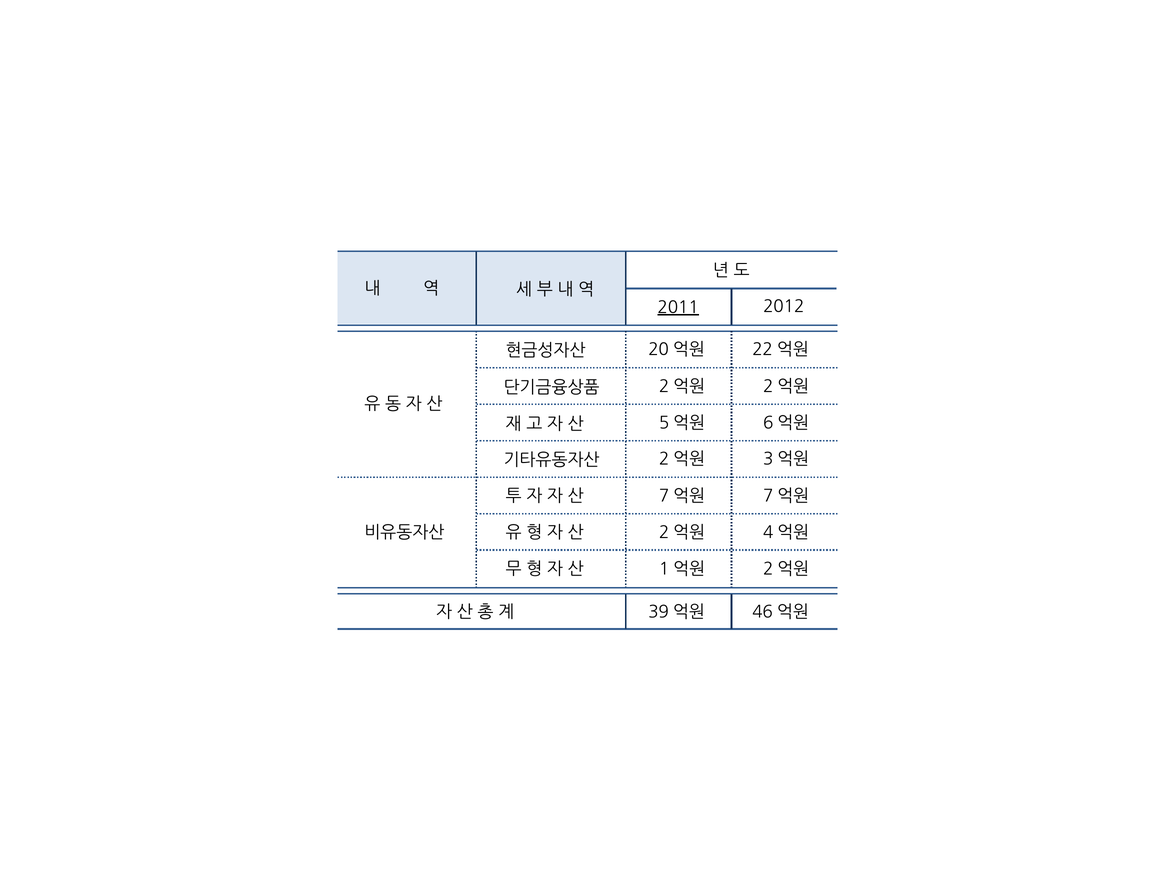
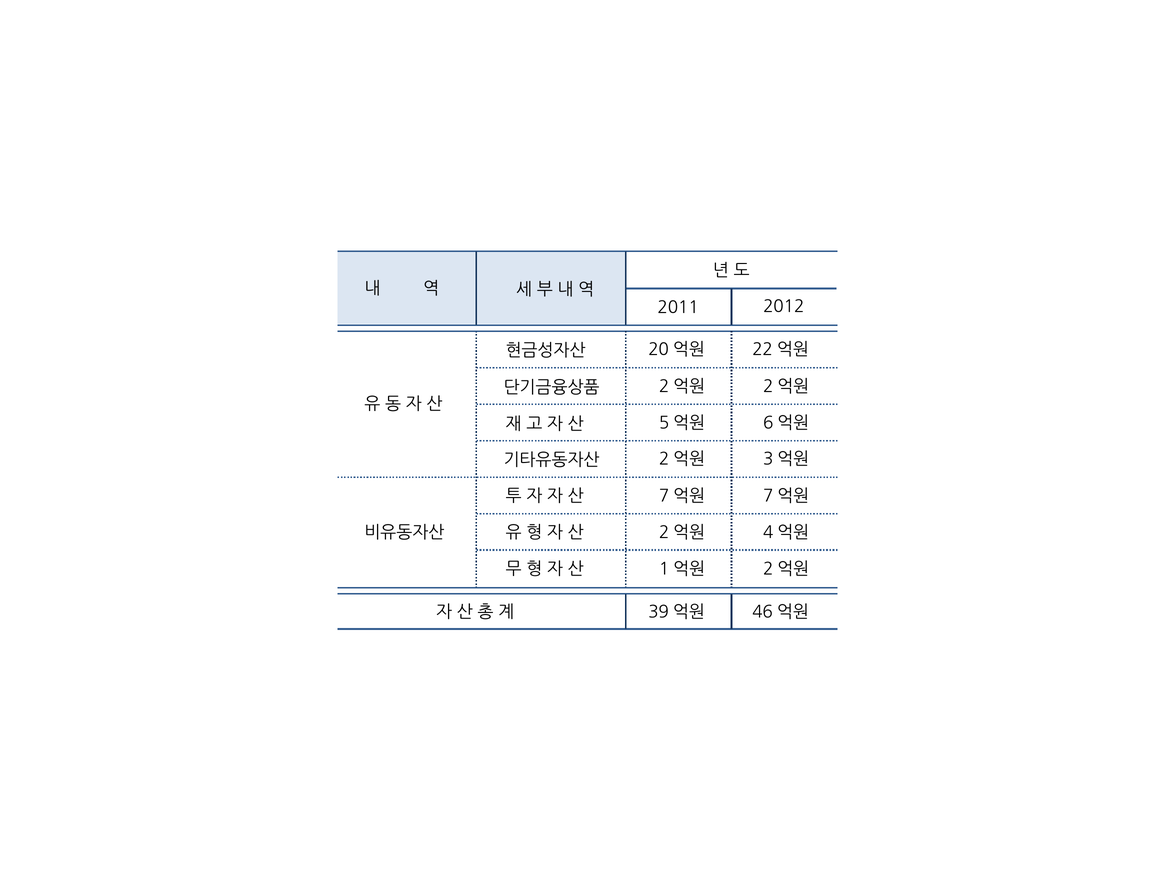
2011 underline: present -> none
